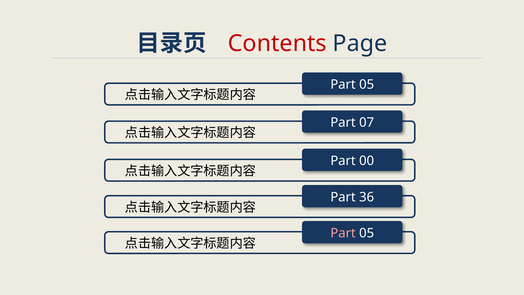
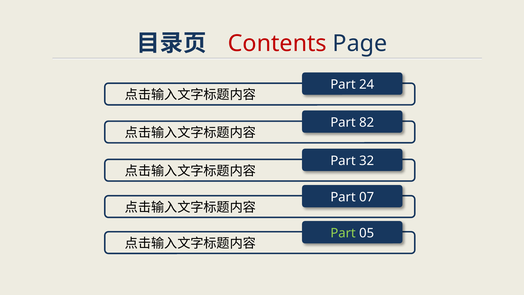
05 at (367, 84): 05 -> 24
07: 07 -> 82
00: 00 -> 32
36: 36 -> 07
Part at (343, 233) colour: pink -> light green
